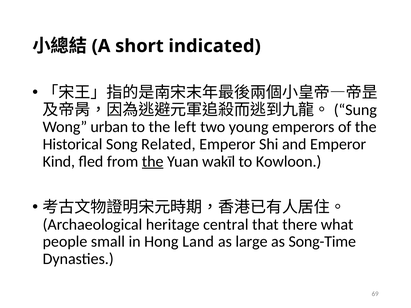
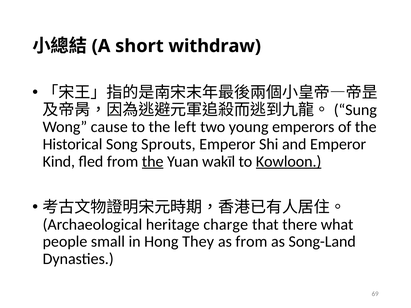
indicated: indicated -> withdraw
urban: urban -> cause
Related: Related -> Sprouts
Kowloon underline: none -> present
central: central -> charge
Land: Land -> They
as large: large -> from
Song-Time: Song-Time -> Song-Land
